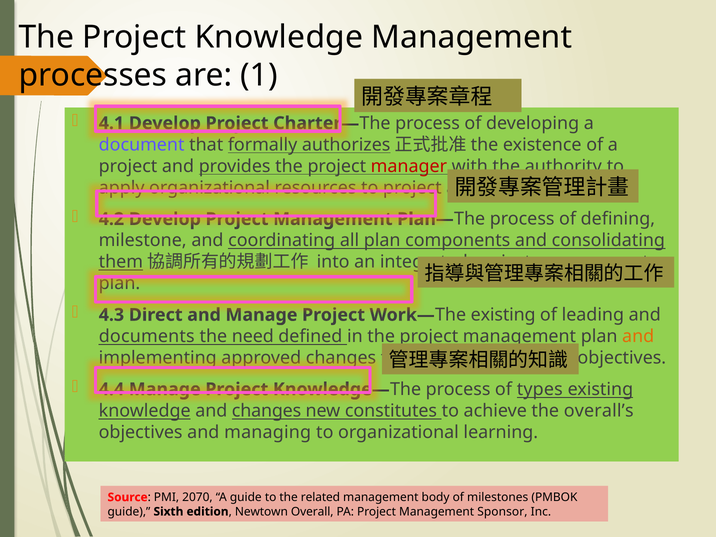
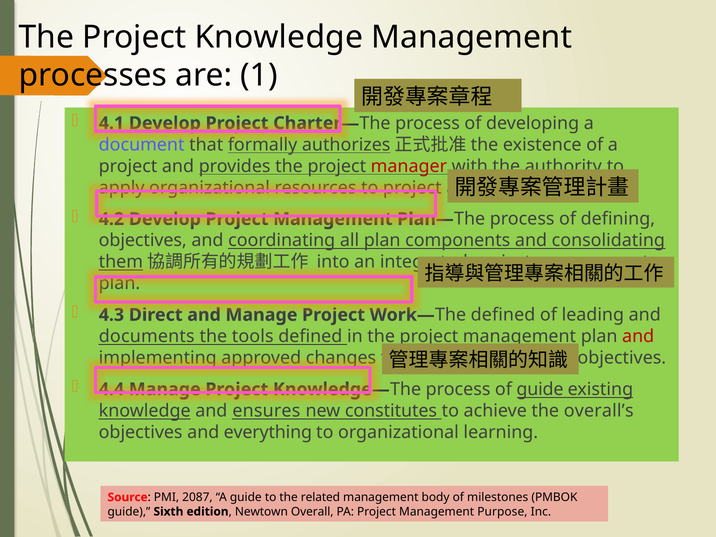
milestone at (143, 241): milestone -> objectives
The existing: existing -> defined
need: need -> tools
and at (638, 336) colour: orange -> red
of types: types -> guide
and changes: changes -> ensures
managing: managing -> everything
2070: 2070 -> 2087
Sponsor: Sponsor -> Purpose
